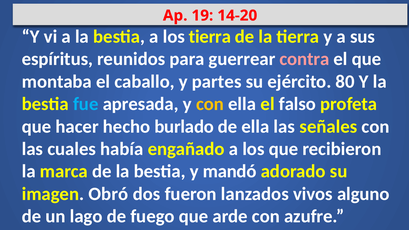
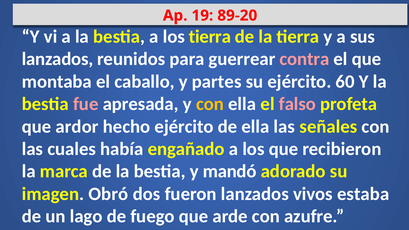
14-20: 14-20 -> 89-20
espíritus at (57, 59): espíritus -> lanzados
80: 80 -> 60
fue colour: light blue -> pink
falso colour: white -> pink
hacer: hacer -> ardor
hecho burlado: burlado -> ejército
alguno: alguno -> estaba
